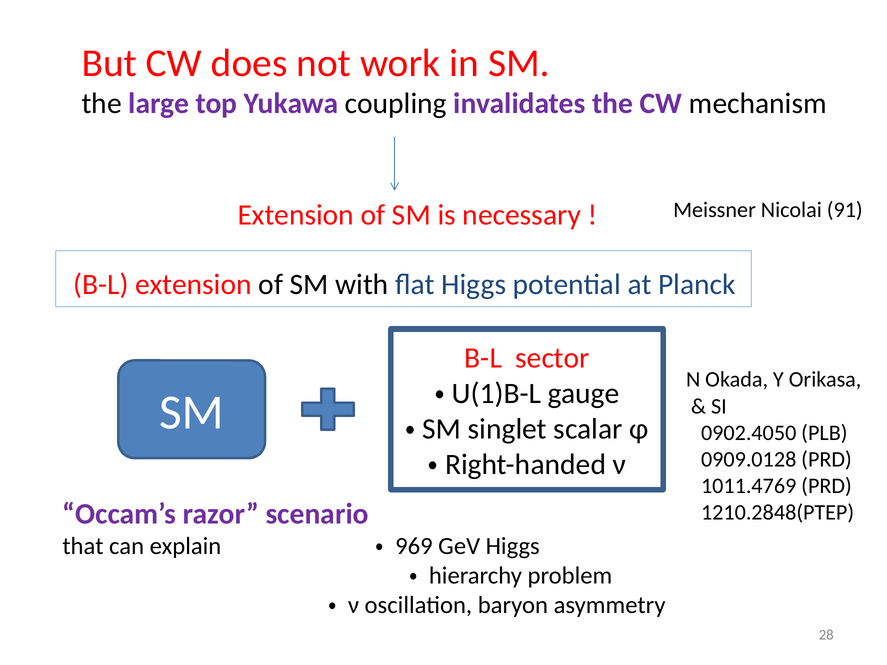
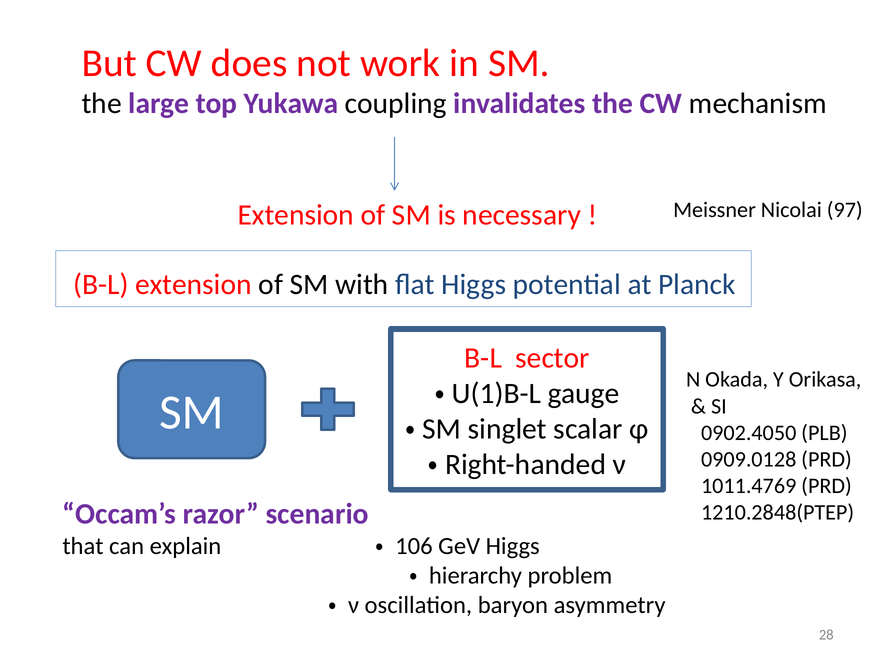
91: 91 -> 97
969: 969 -> 106
